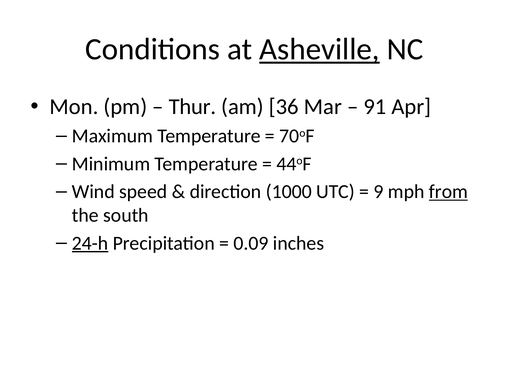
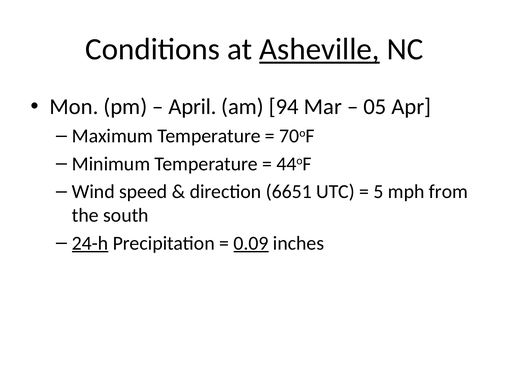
Thur: Thur -> April
36: 36 -> 94
91: 91 -> 05
1000: 1000 -> 6651
9: 9 -> 5
from underline: present -> none
0.09 underline: none -> present
